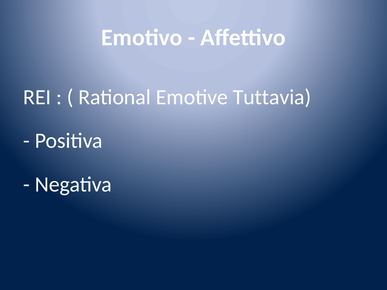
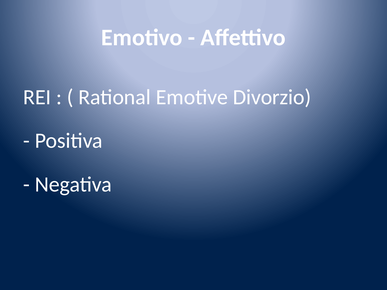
Tuttavia: Tuttavia -> Divorzio
